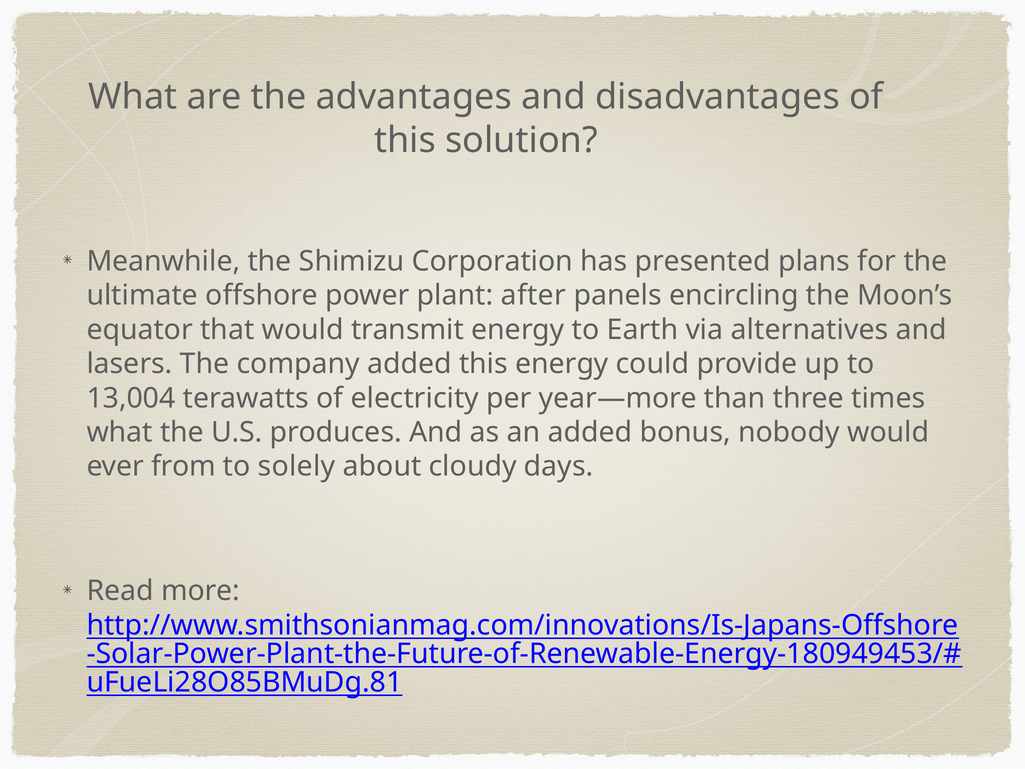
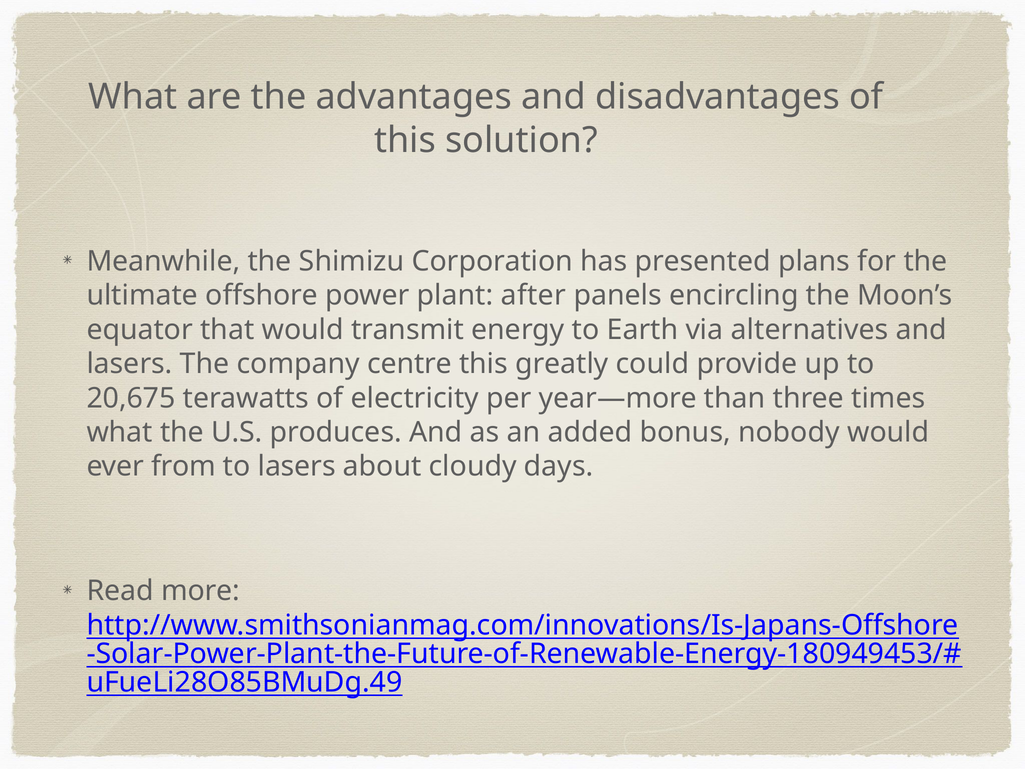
company added: added -> centre
this energy: energy -> greatly
13,004: 13,004 -> 20,675
to solely: solely -> lasers
uFueLi28O85BMuDg.81: uFueLi28O85BMuDg.81 -> uFueLi28O85BMuDg.49
